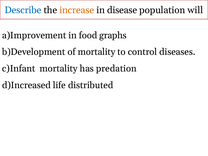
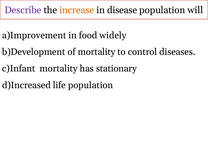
Describe colour: blue -> purple
graphs: graphs -> widely
predation: predation -> stationary
life distributed: distributed -> population
